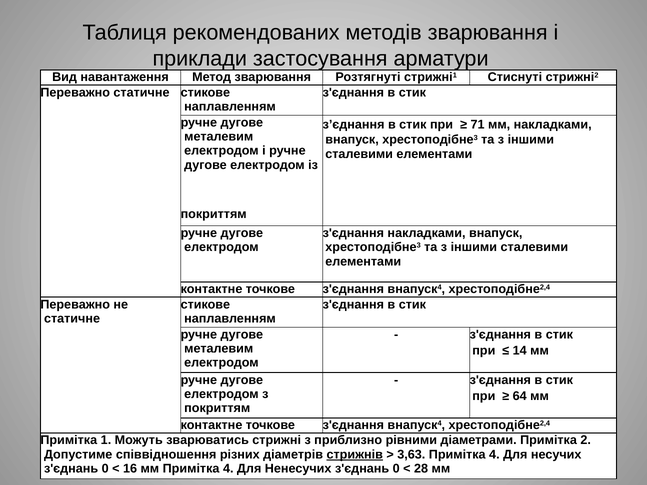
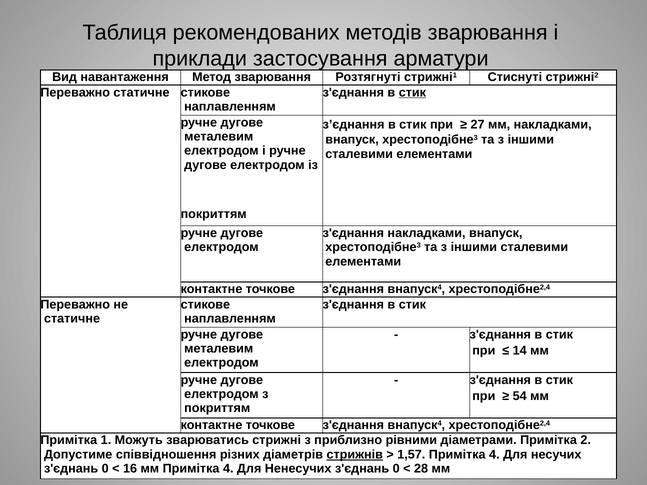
стик at (412, 92) underline: none -> present
71: 71 -> 27
64: 64 -> 54
3,63: 3,63 -> 1,57
